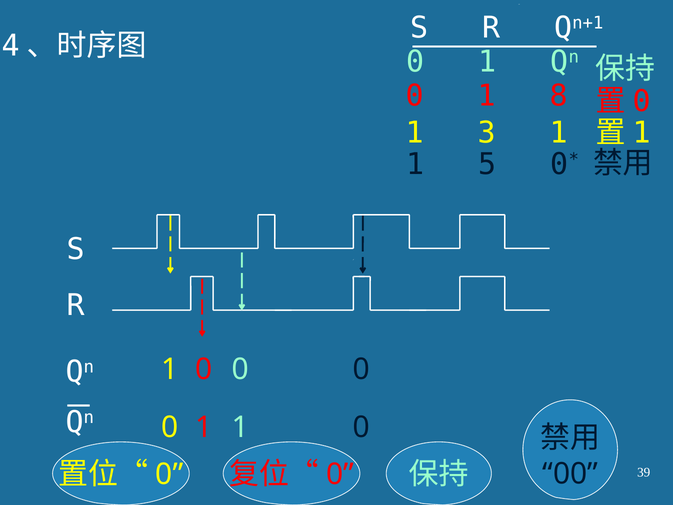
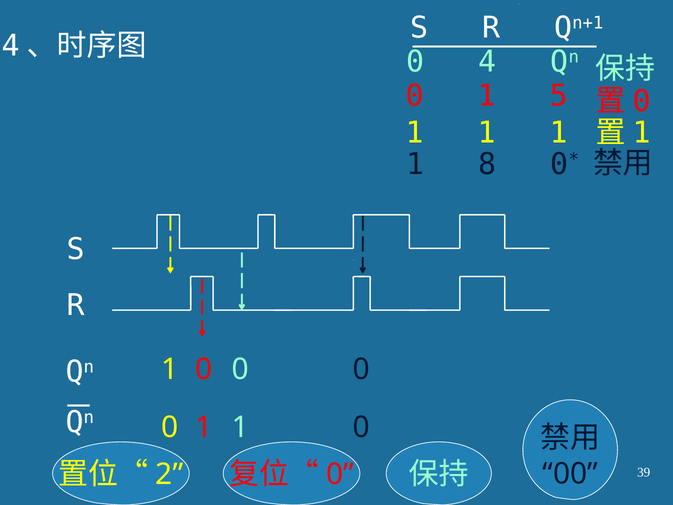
1 at (487, 62): 1 -> 4
8: 8 -> 5
3 at (487, 133): 3 -> 1
5: 5 -> 8
0 at (169, 474): 0 -> 2
